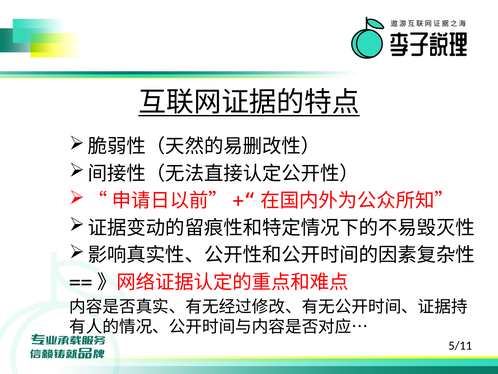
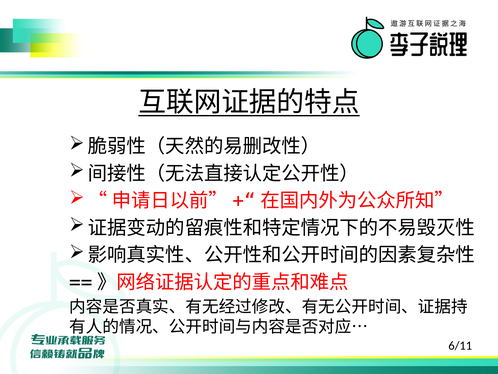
5/11: 5/11 -> 6/11
